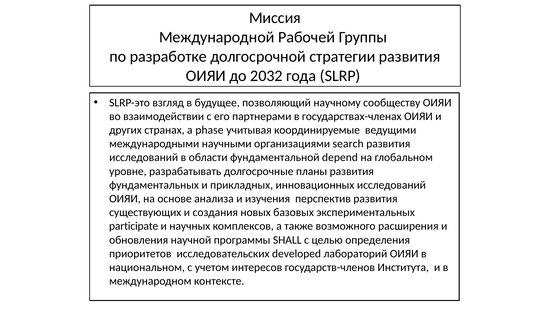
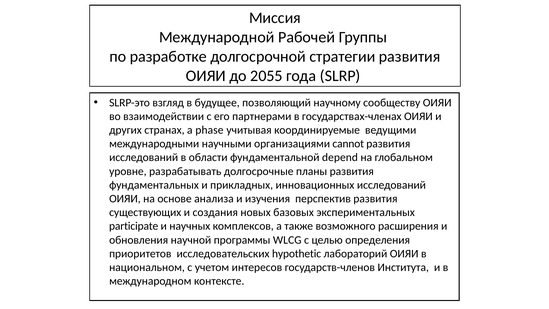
2032: 2032 -> 2055
search: search -> cannot
SHALL: SHALL -> WLCG
developed: developed -> hypothetic
